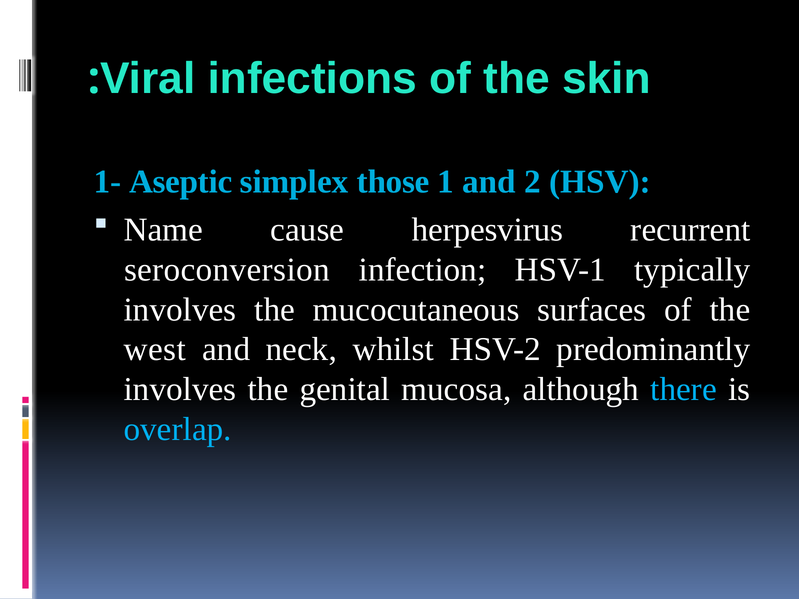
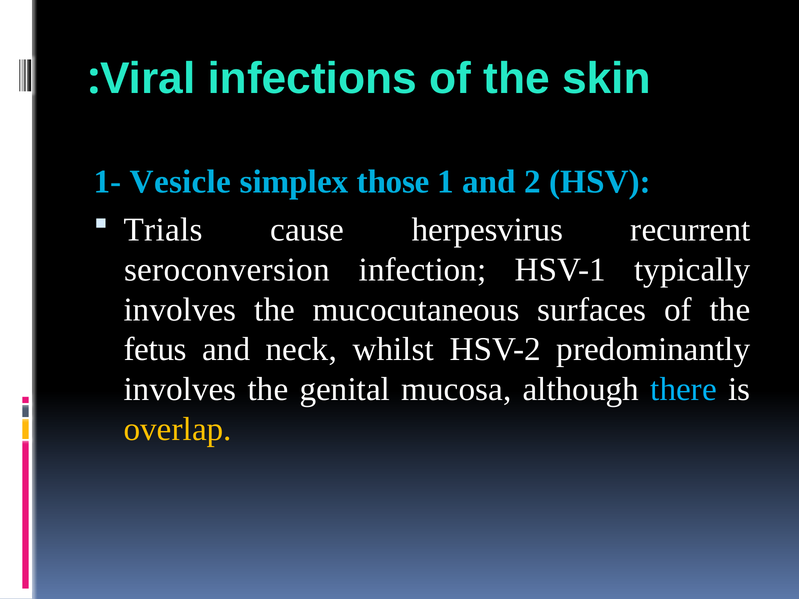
Aseptic: Aseptic -> Vesicle
Name: Name -> Trials
west: west -> fetus
overlap colour: light blue -> yellow
